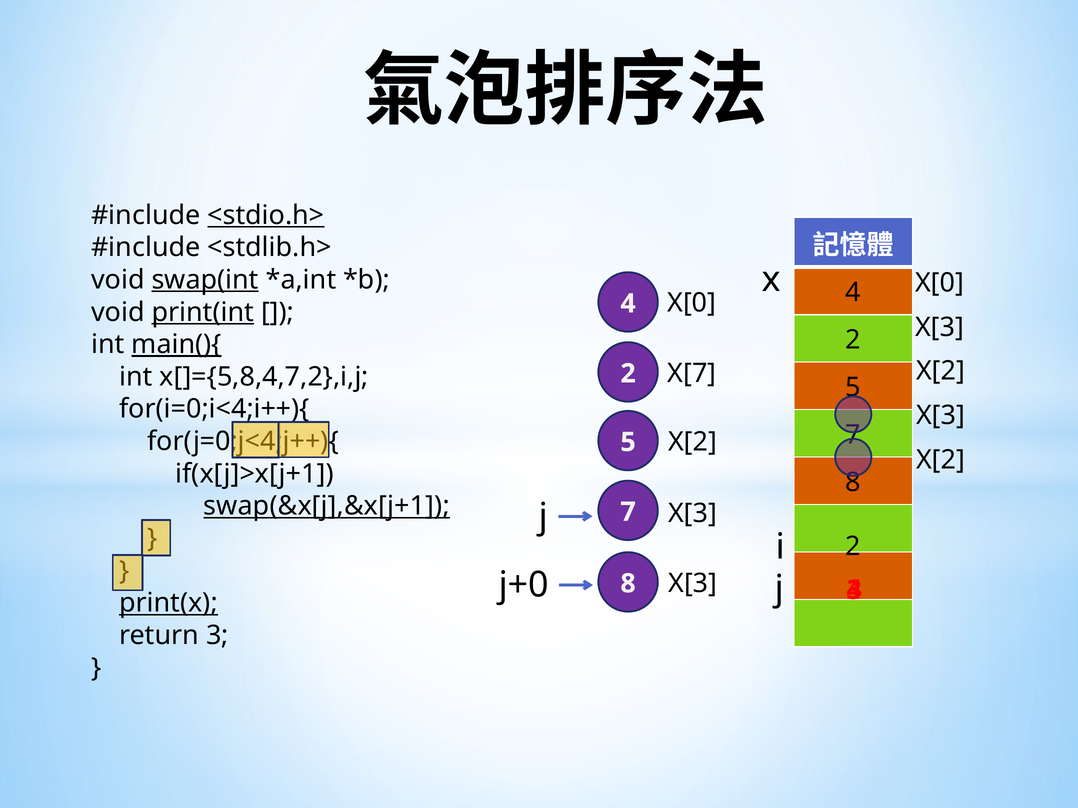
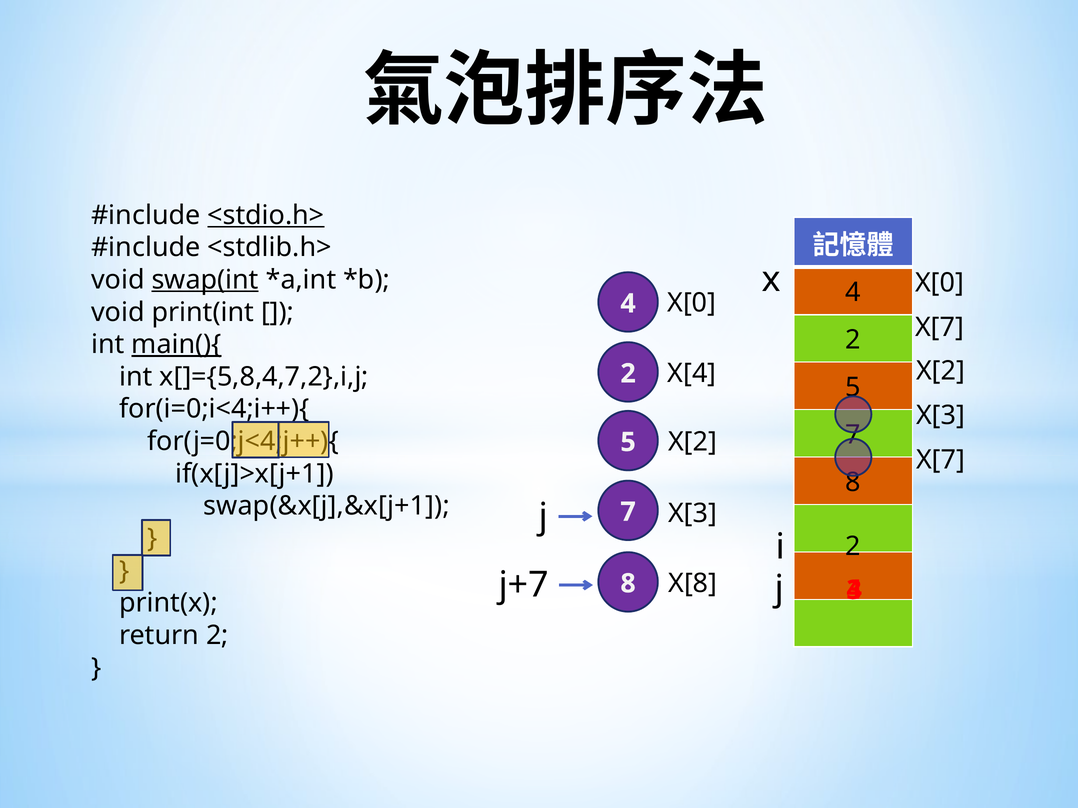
print(int underline: present -> none
X[3 at (940, 328): X[3 -> X[7
X[7: X[7 -> X[4
X[2 at (941, 460): X[2 -> X[7
swap(&x[j],&x[j+1 underline: present -> none
j+0: j+0 -> j+7
X[3 at (693, 584): X[3 -> X[8
print(x underline: present -> none
return 3: 3 -> 2
